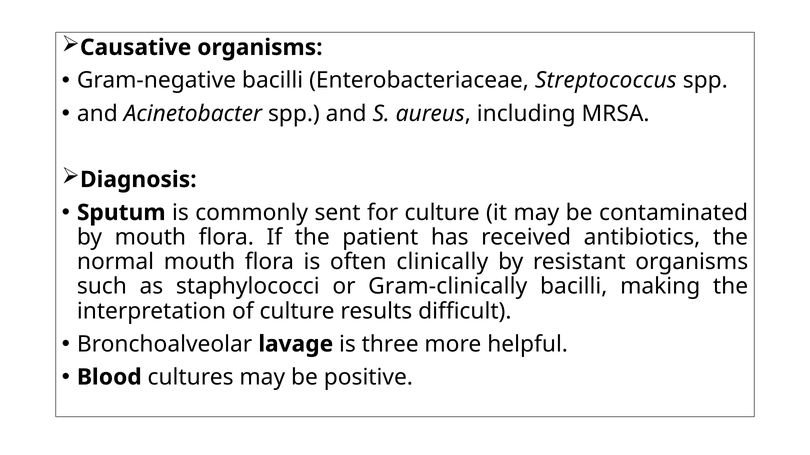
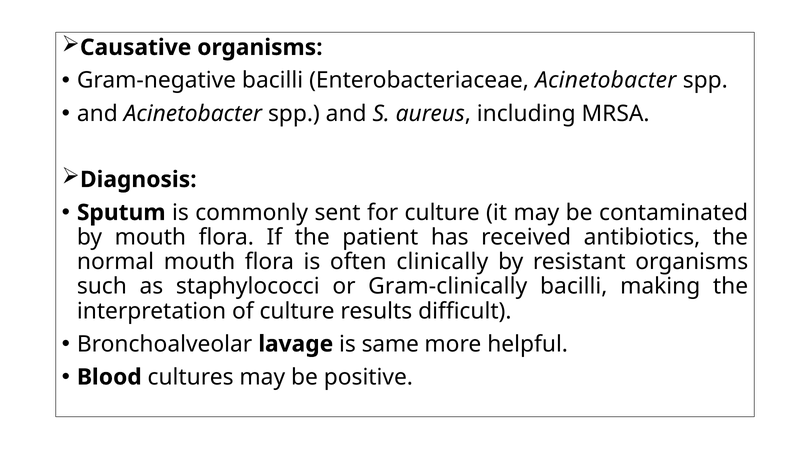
Enterobacteriaceae Streptococcus: Streptococcus -> Acinetobacter
three: three -> same
